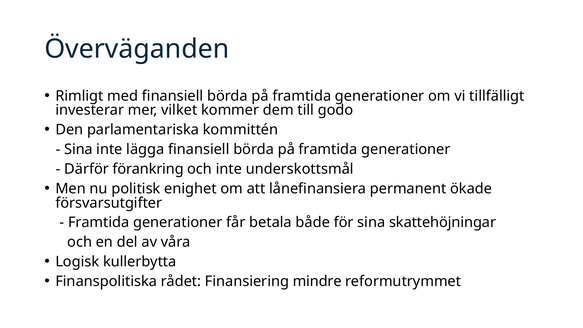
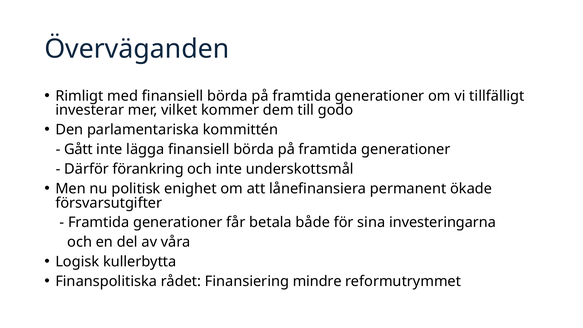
Sina at (78, 149): Sina -> Gått
skattehöjningar: skattehöjningar -> investeringarna
